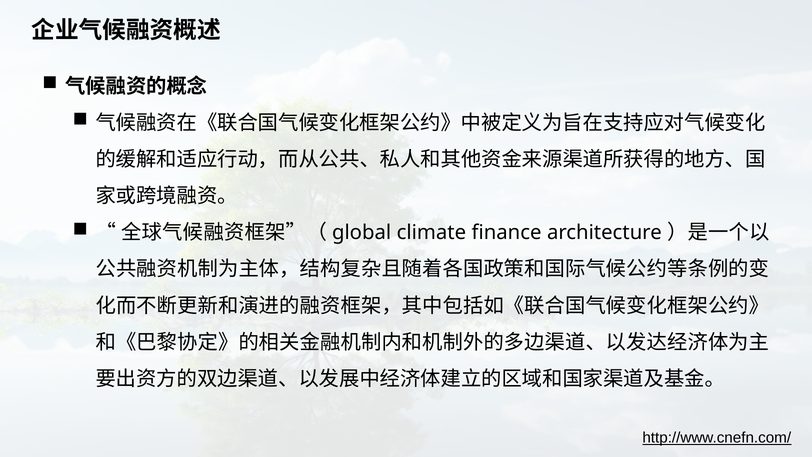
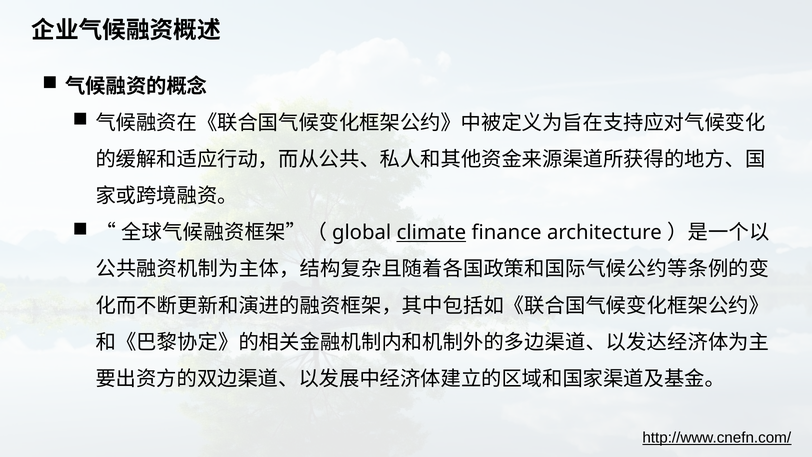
climate underline: none -> present
